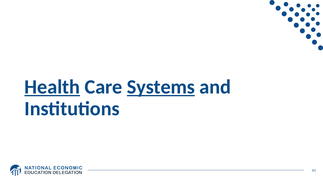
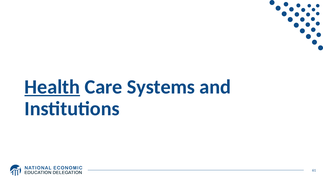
Systems underline: present -> none
